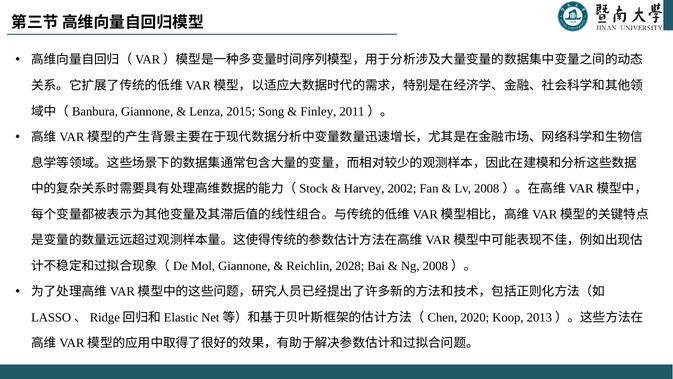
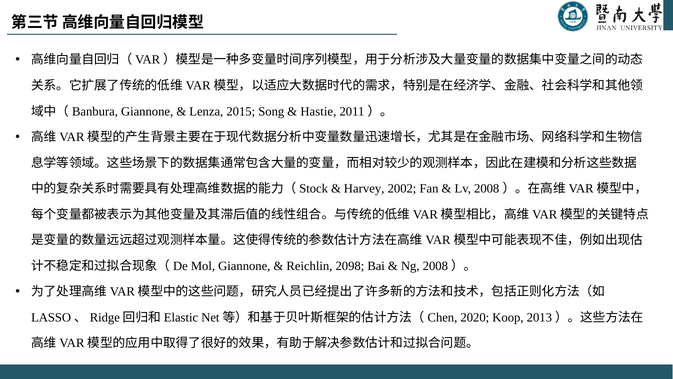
Finley: Finley -> Hastie
2028: 2028 -> 2098
